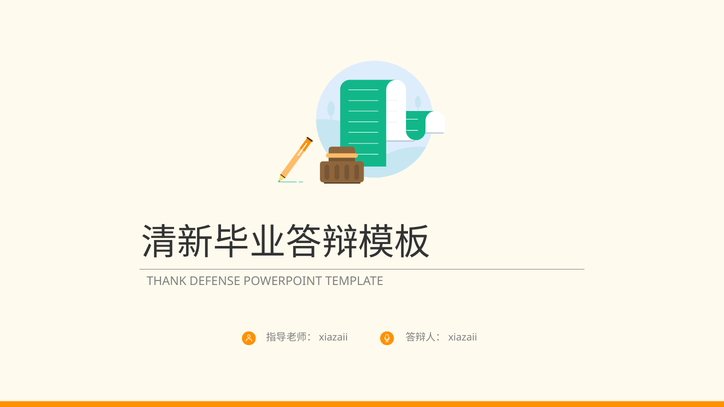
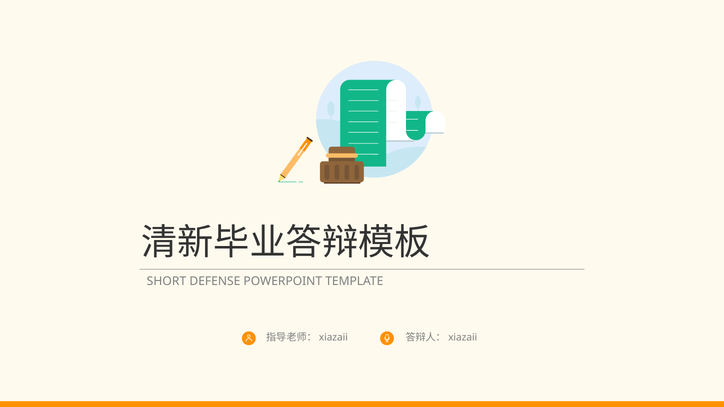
THANK: THANK -> SHORT
